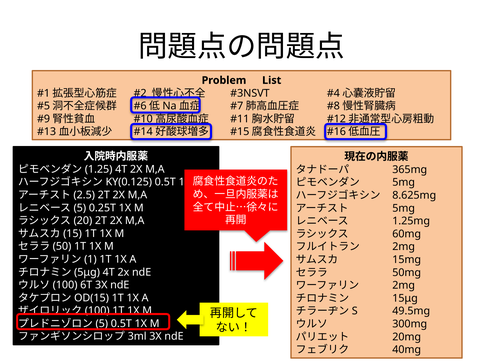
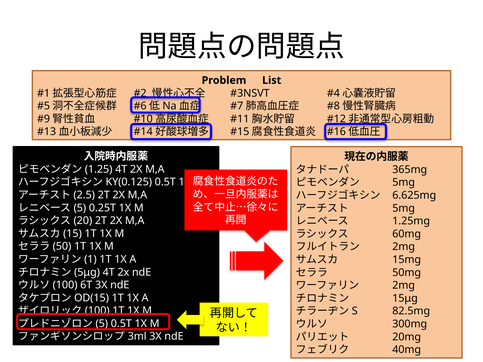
8.625mg: 8.625mg -> 6.625mg
49.5mg: 49.5mg -> 82.5mg
